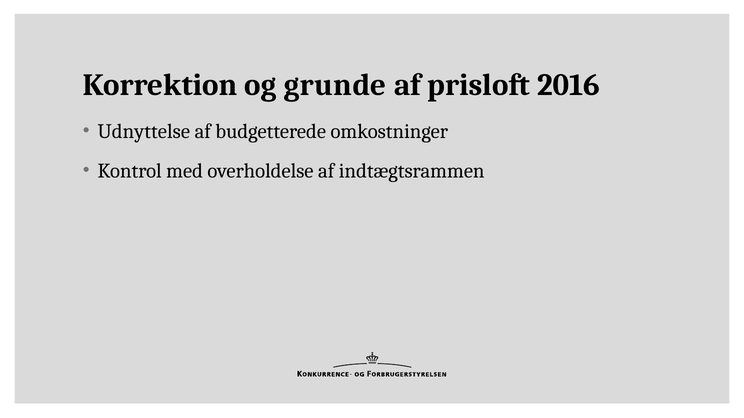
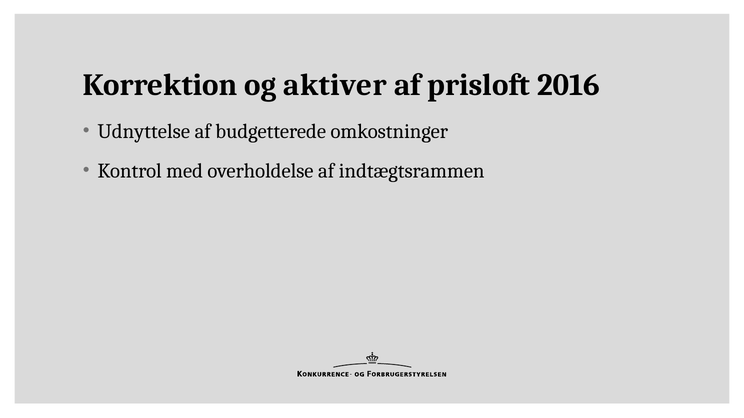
grunde: grunde -> aktiver
